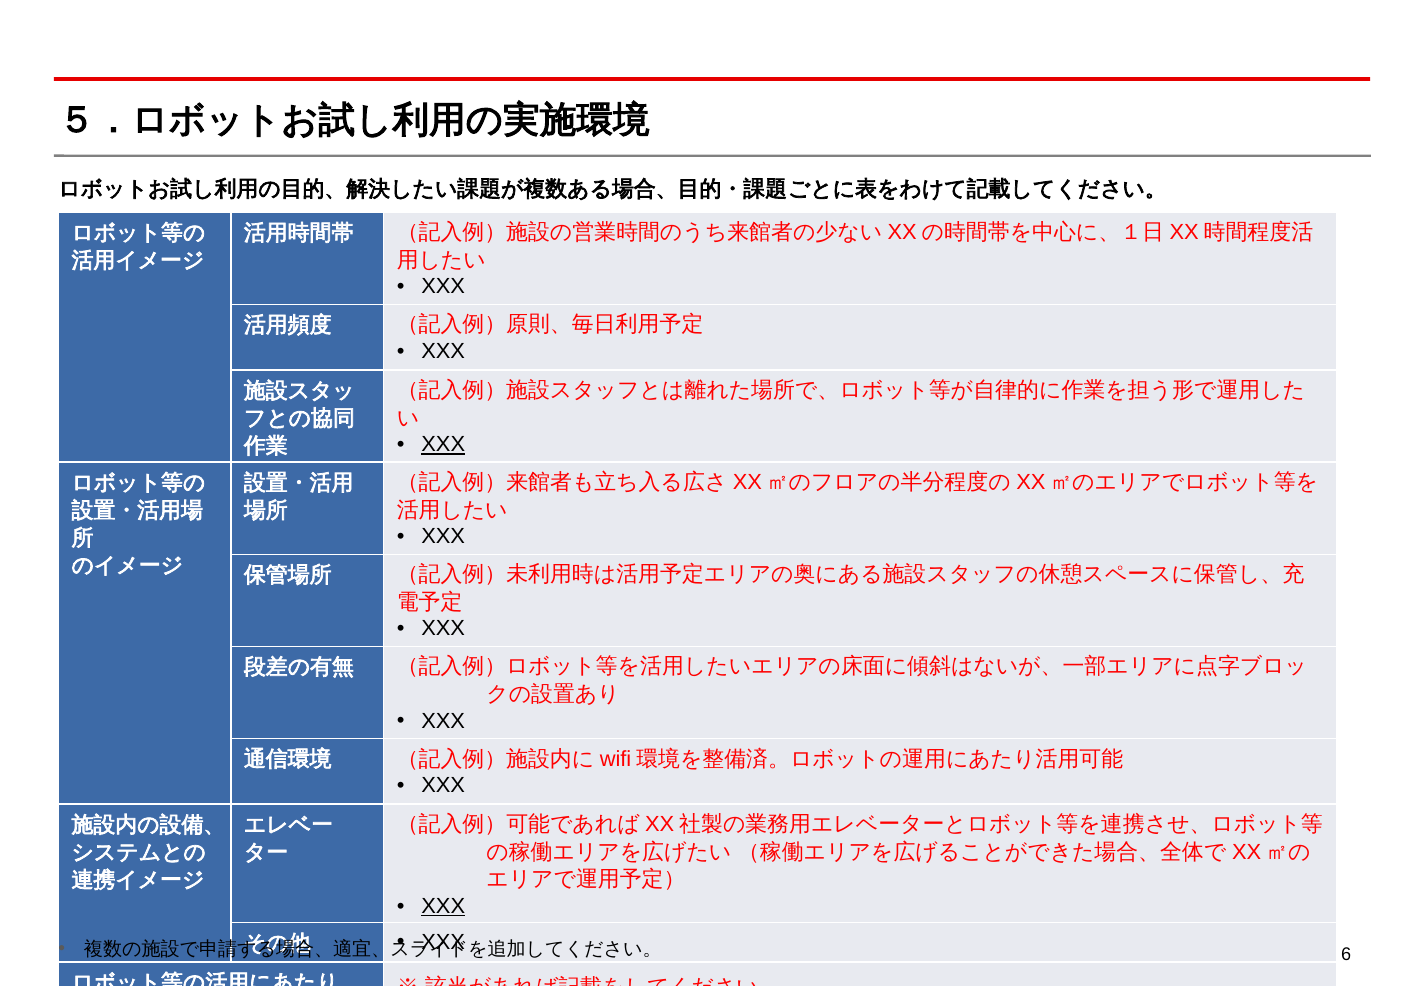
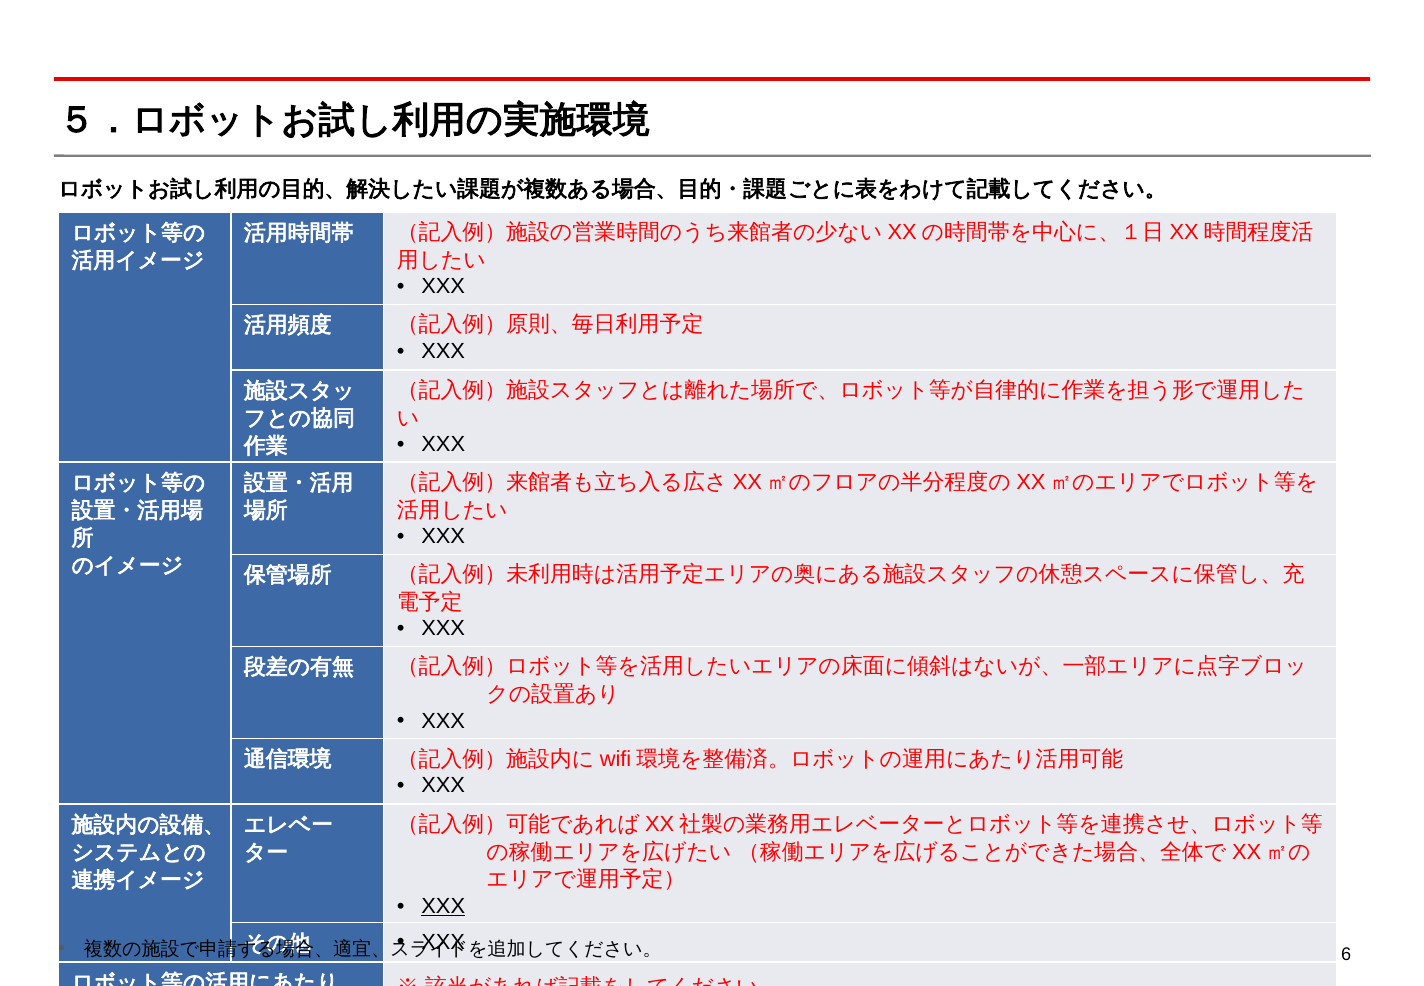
XXX at (443, 444) underline: present -> none
